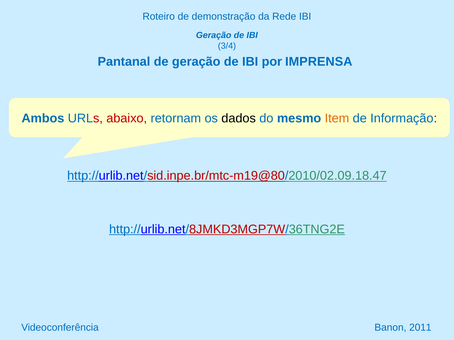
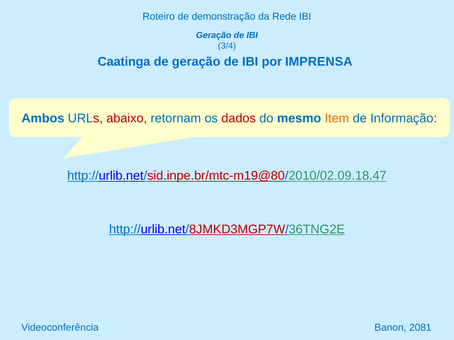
Pantanal: Pantanal -> Caatinga
dados colour: black -> red
2011: 2011 -> 2081
